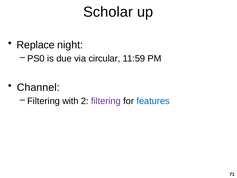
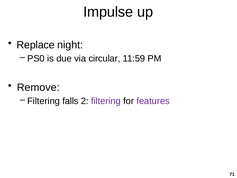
Scholar: Scholar -> Impulse
Channel: Channel -> Remove
with: with -> falls
features colour: blue -> purple
